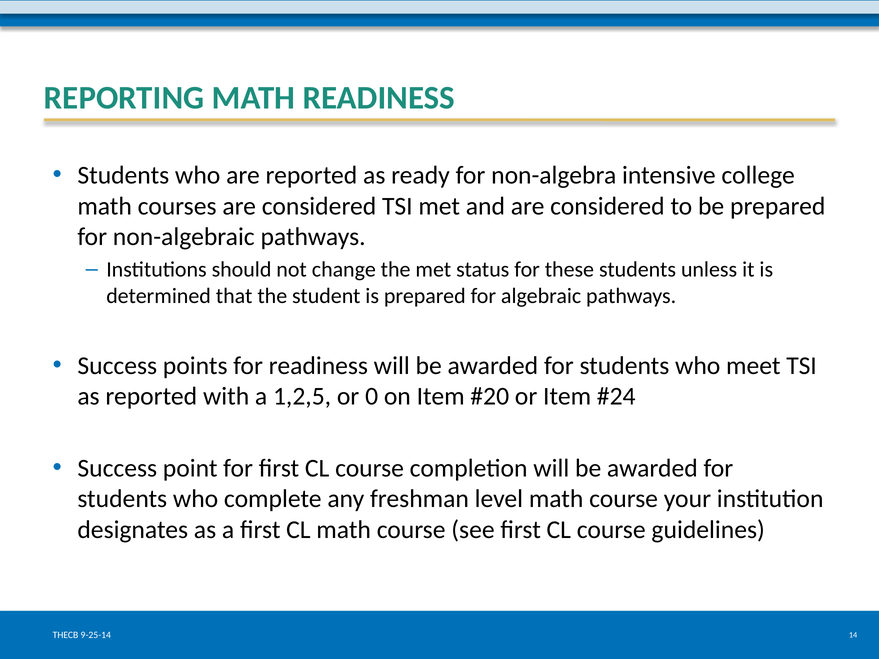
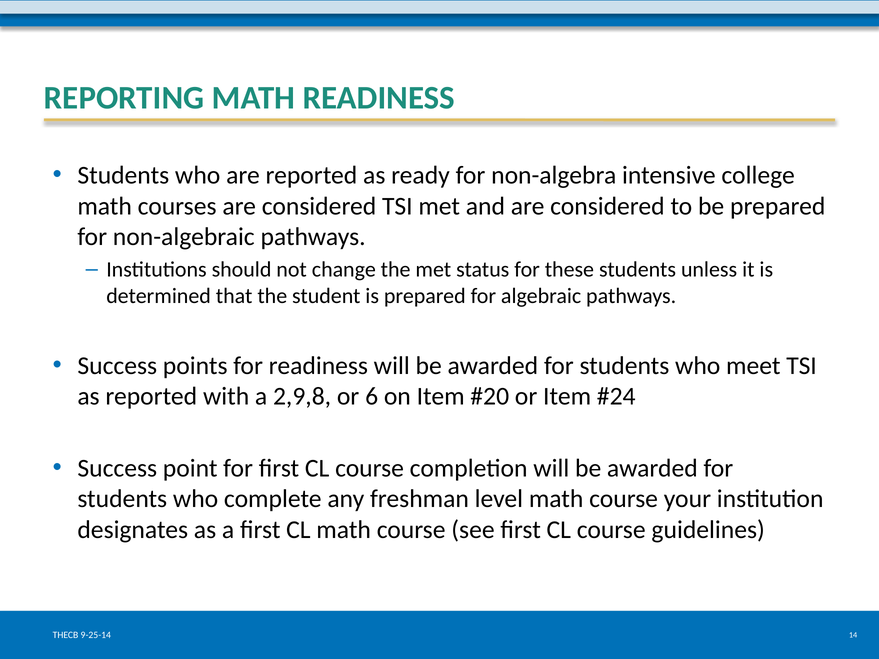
1,2,5: 1,2,5 -> 2,9,8
0: 0 -> 6
